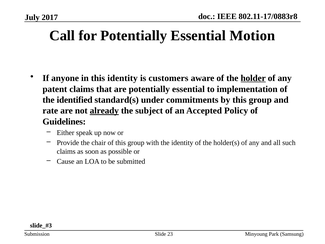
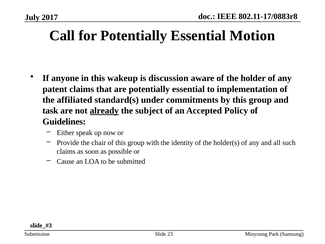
this identity: identity -> wakeup
customers: customers -> discussion
holder underline: present -> none
identified: identified -> affiliated
rate: rate -> task
